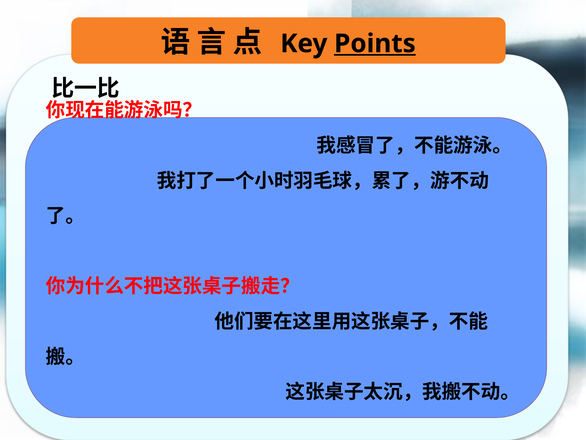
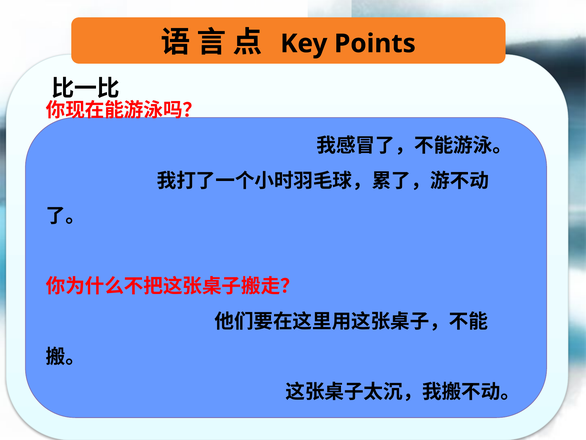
Points underline: present -> none
